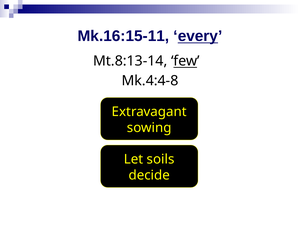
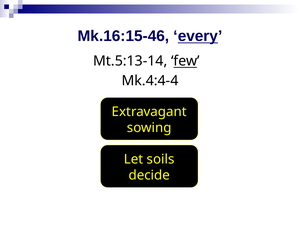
Mk.16:15-11: Mk.16:15-11 -> Mk.16:15-46
Mt.8:13-14: Mt.8:13-14 -> Mt.5:13-14
Mk.4:4-8: Mk.4:4-8 -> Mk.4:4-4
